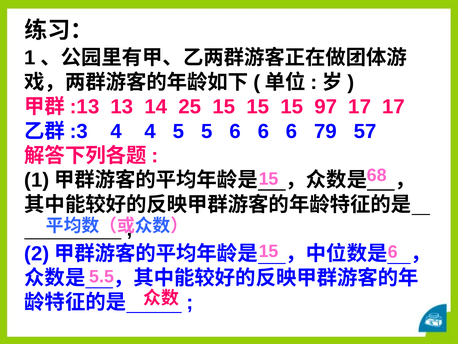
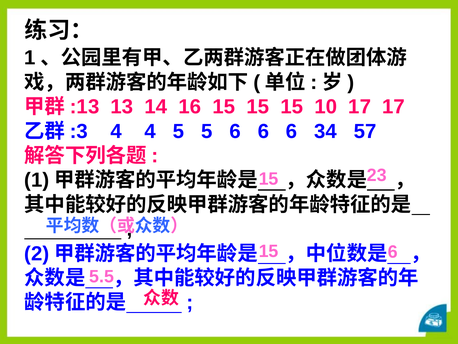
25: 25 -> 16
97: 97 -> 10
79: 79 -> 34
68: 68 -> 23
